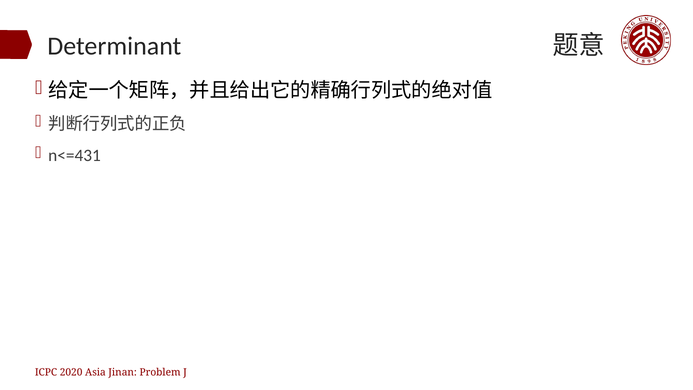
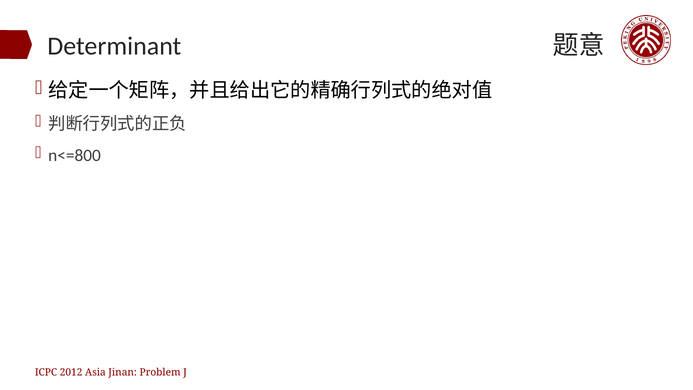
n<=431: n<=431 -> n<=800
2020: 2020 -> 2012
